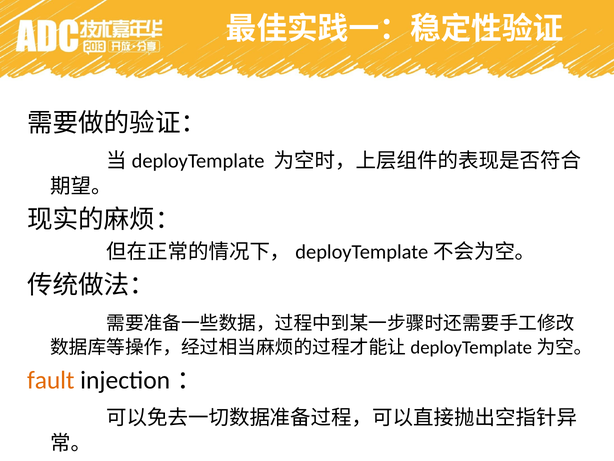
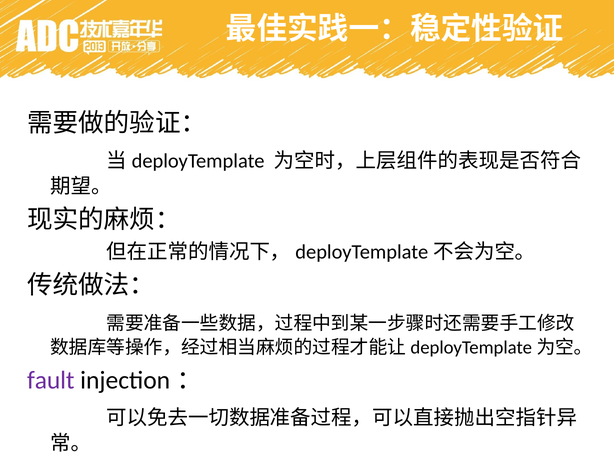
fault colour: orange -> purple
